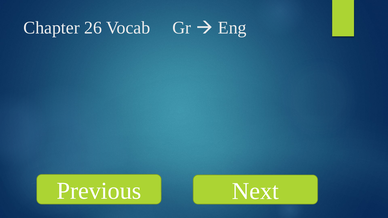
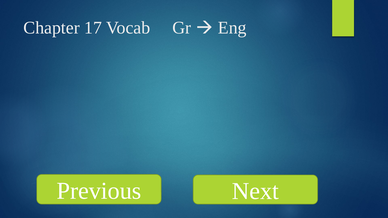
26: 26 -> 17
